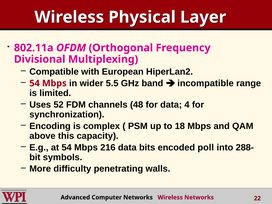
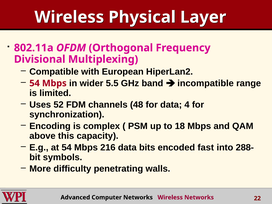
poll: poll -> fast
